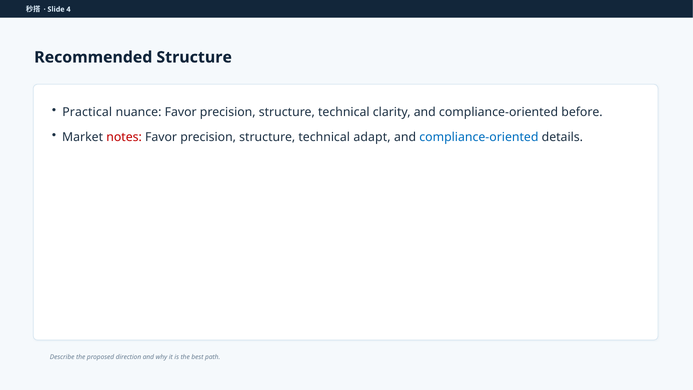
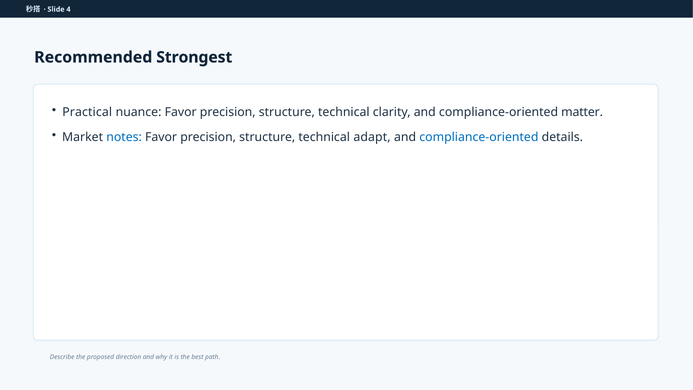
Recommended Structure: Structure -> Strongest
before: before -> matter
notes colour: red -> blue
